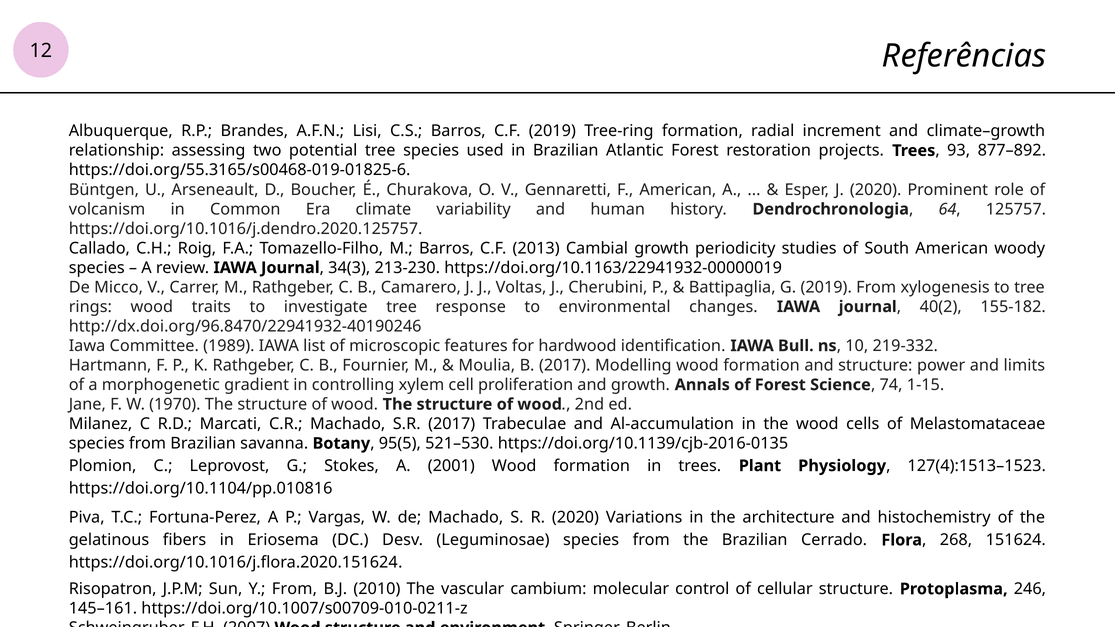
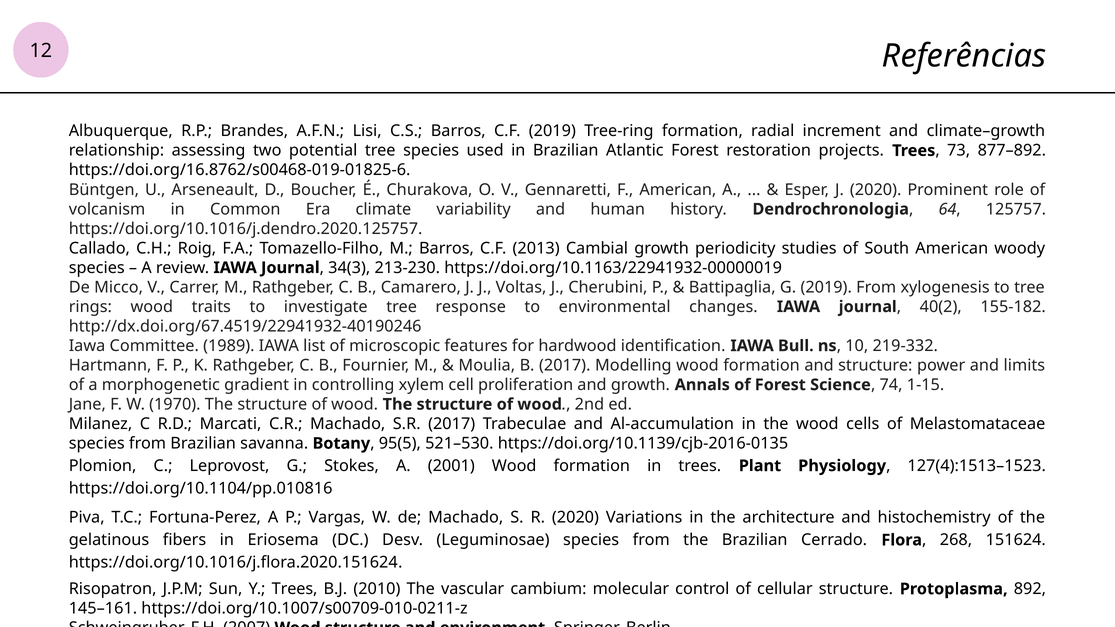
93: 93 -> 73
https://doi.org/55.3165/s00468-019-01825-6: https://doi.org/55.3165/s00468-019-01825-6 -> https://doi.org/16.8762/s00468-019-01825-6
http://dx.doi.org/96.8470/22941932-40190246: http://dx.doi.org/96.8470/22941932-40190246 -> http://dx.doi.org/67.4519/22941932-40190246
Y From: From -> Trees
246: 246 -> 892
